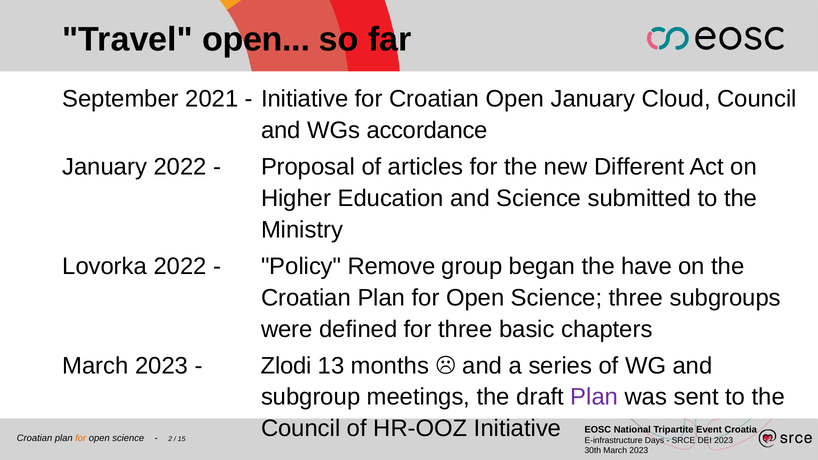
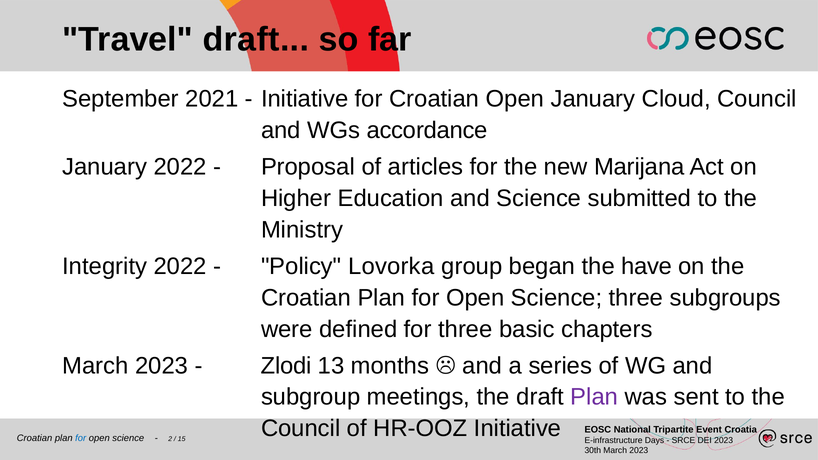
Travel open: open -> draft
Different: Different -> Marijana
Lovorka: Lovorka -> Integrity
Remove: Remove -> Lovorka
for at (81, 438) colour: orange -> blue
